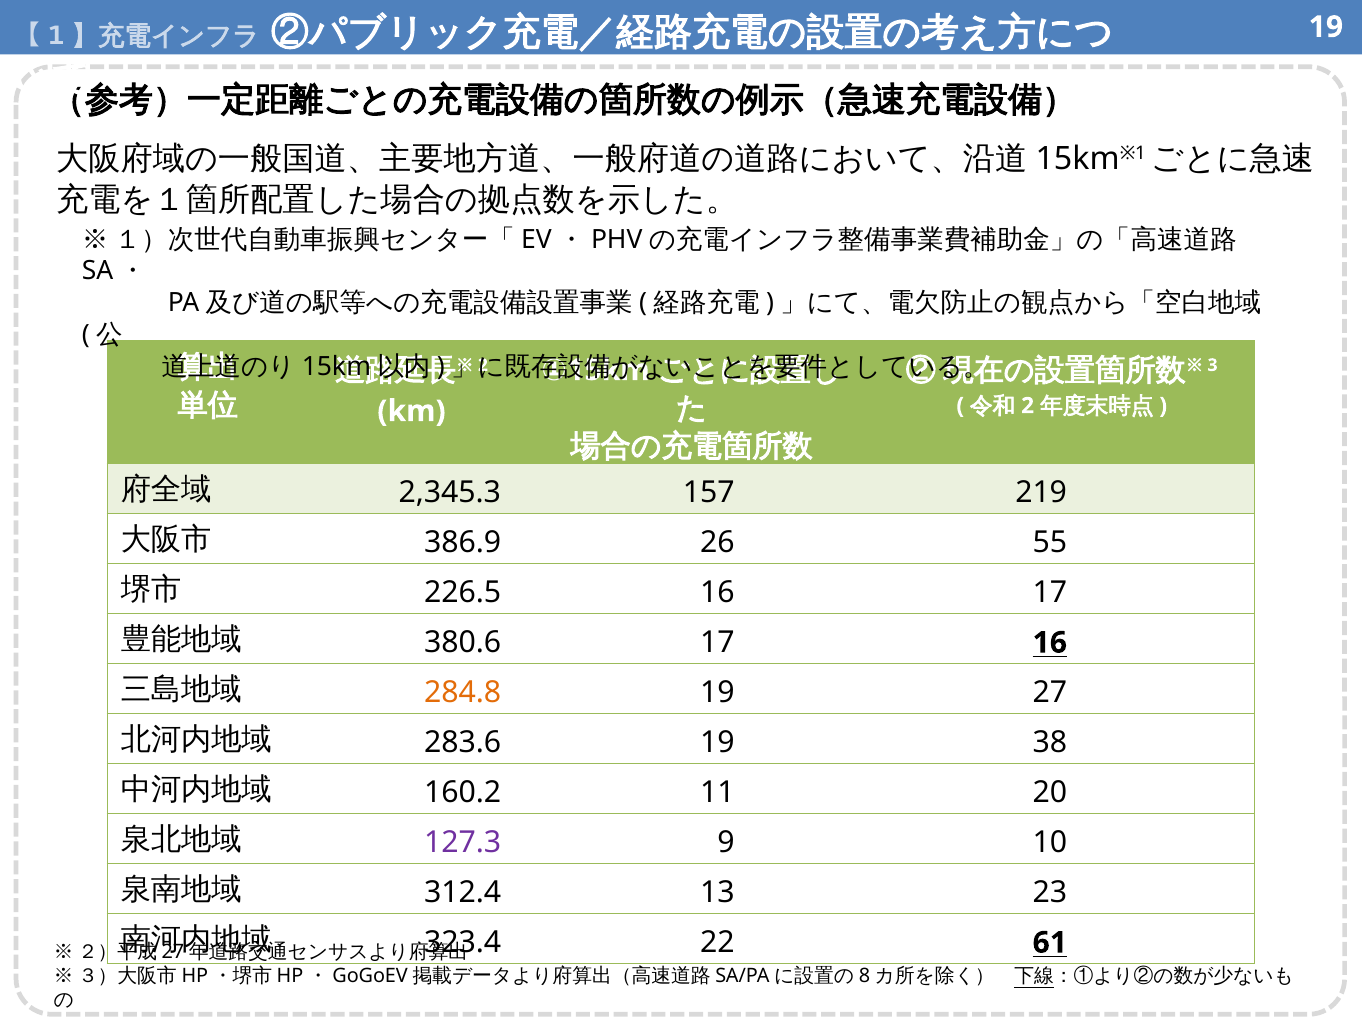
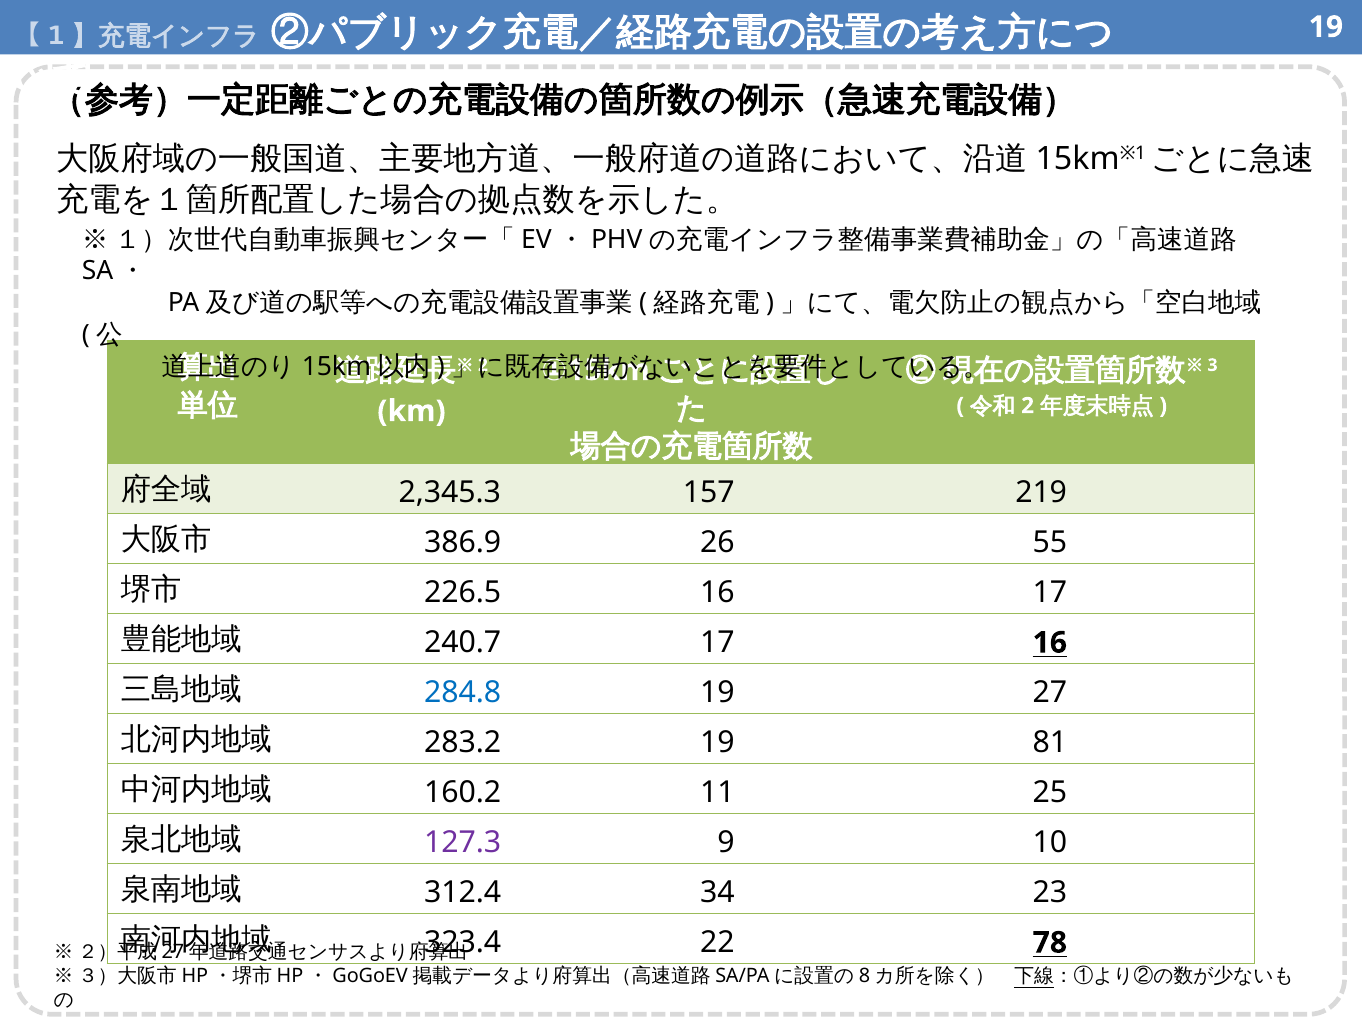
380.6: 380.6 -> 240.7
284.8 colour: orange -> blue
283.6: 283.6 -> 283.2
38: 38 -> 81
20: 20 -> 25
13: 13 -> 34
61: 61 -> 78
